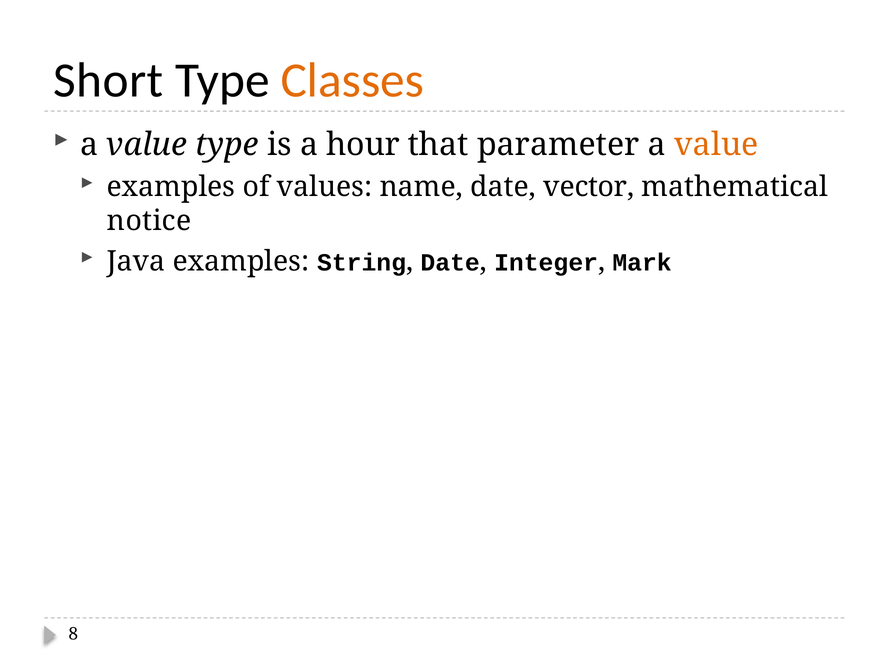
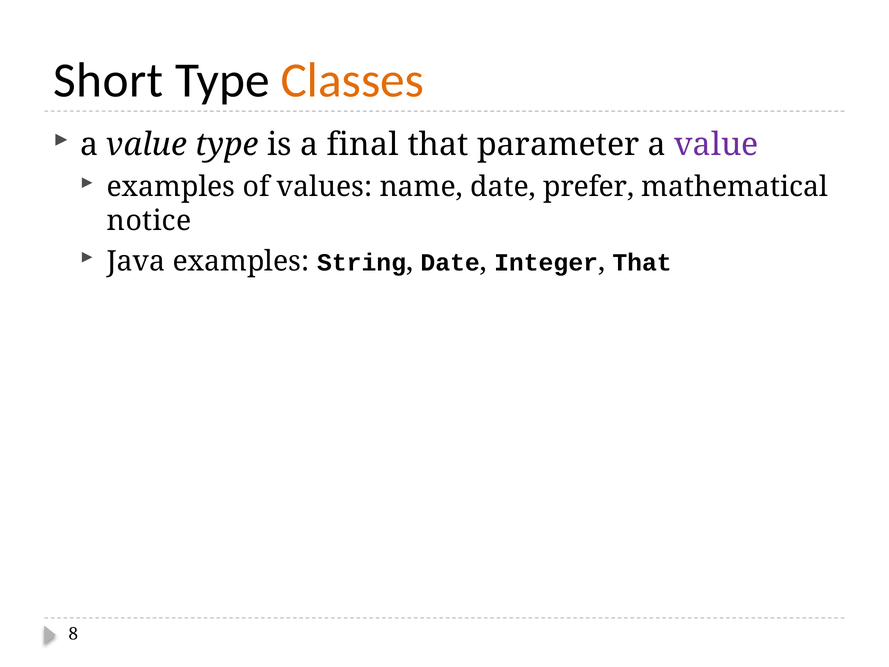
hour: hour -> final
value at (716, 145) colour: orange -> purple
vector: vector -> prefer
Integer Mark: Mark -> That
